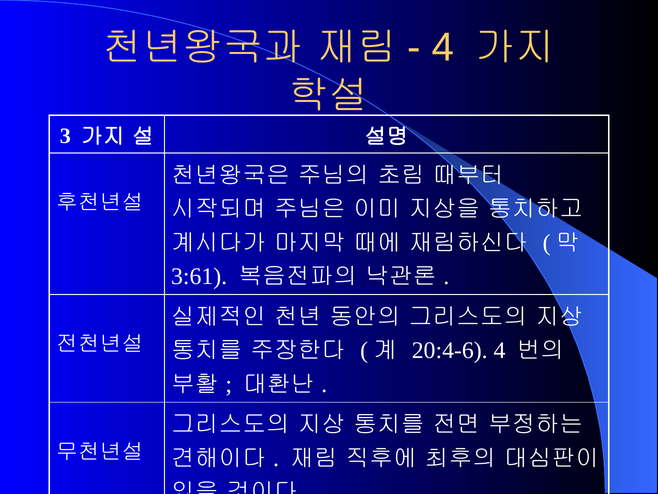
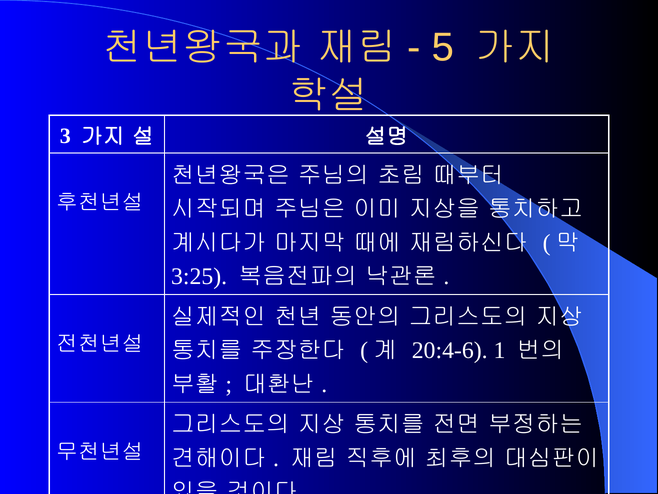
4 at (443, 47): 4 -> 5
3:61: 3:61 -> 3:25
20:4-6 4: 4 -> 1
